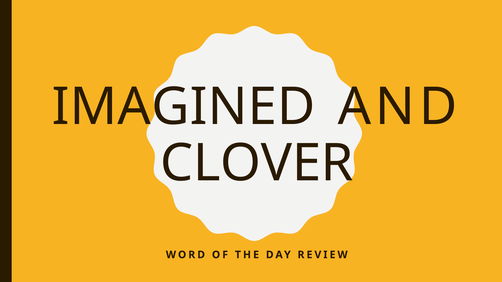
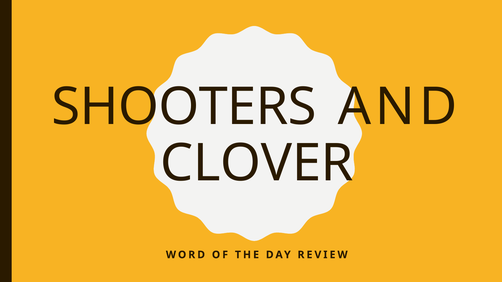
IMAGINED: IMAGINED -> SHOOTERS
